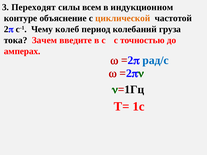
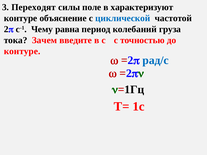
всем: всем -> поле
индукционном: индукционном -> характеризуют
циклической colour: orange -> blue
колеб: колеб -> равна
амперах at (22, 51): амперах -> контуре
